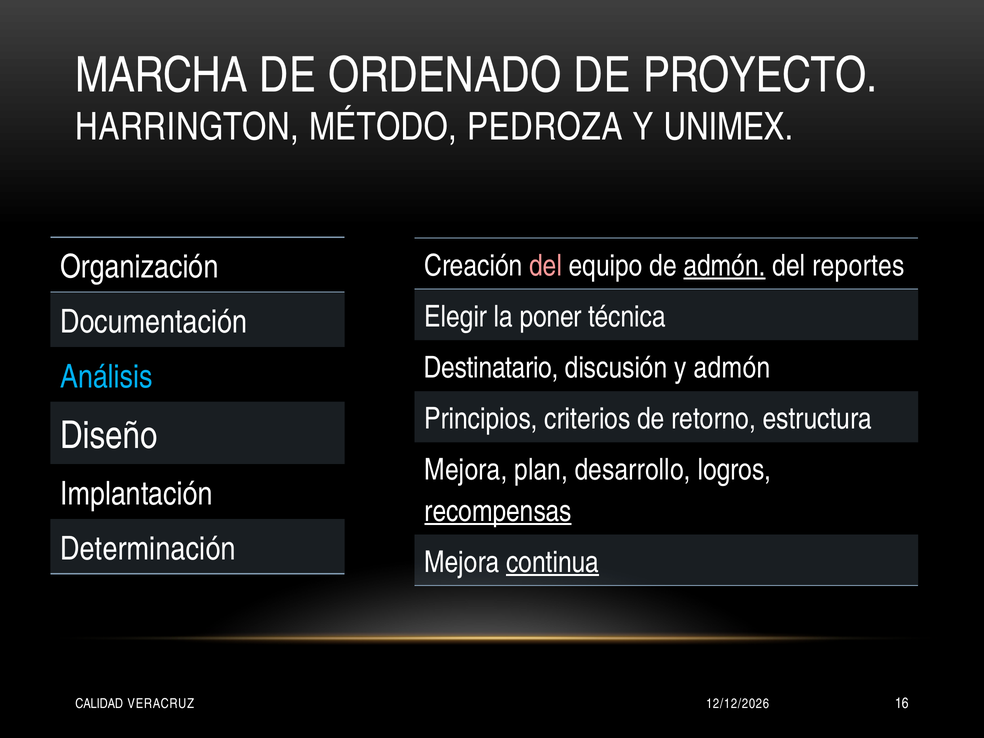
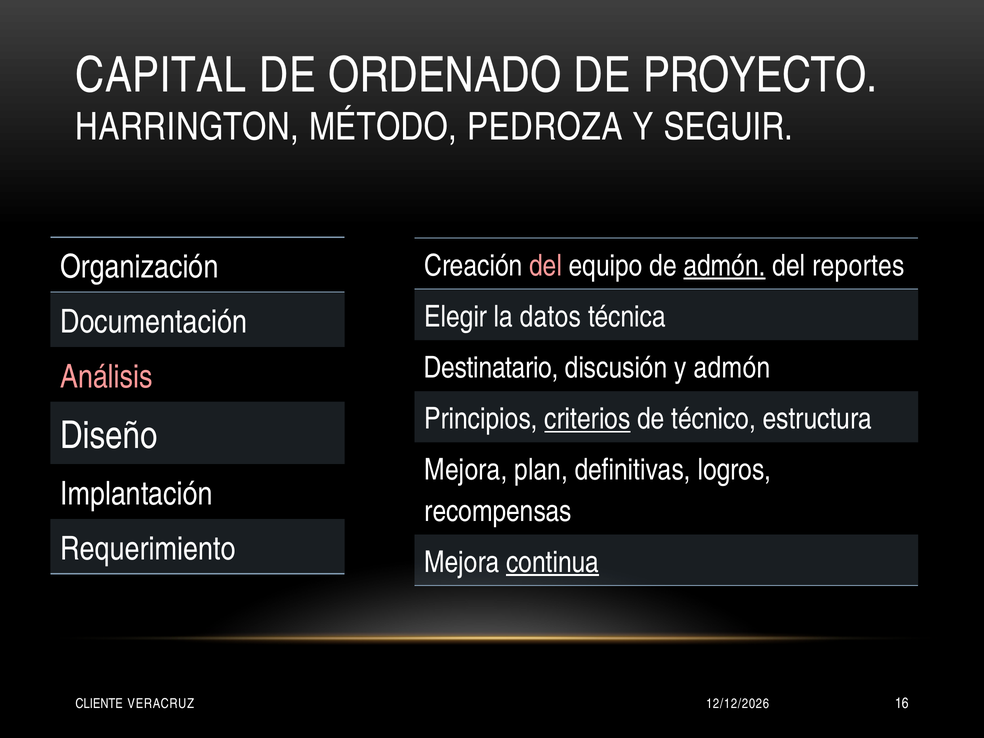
MARCHA: MARCHA -> CAPITAL
UNIMEX: UNIMEX -> SEGUIR
poner: poner -> datos
Análisis colour: light blue -> pink
criterios underline: none -> present
retorno: retorno -> técnico
desarrollo: desarrollo -> definitivas
recompensas underline: present -> none
Determinación: Determinación -> Requerimiento
CALIDAD: CALIDAD -> CLIENTE
